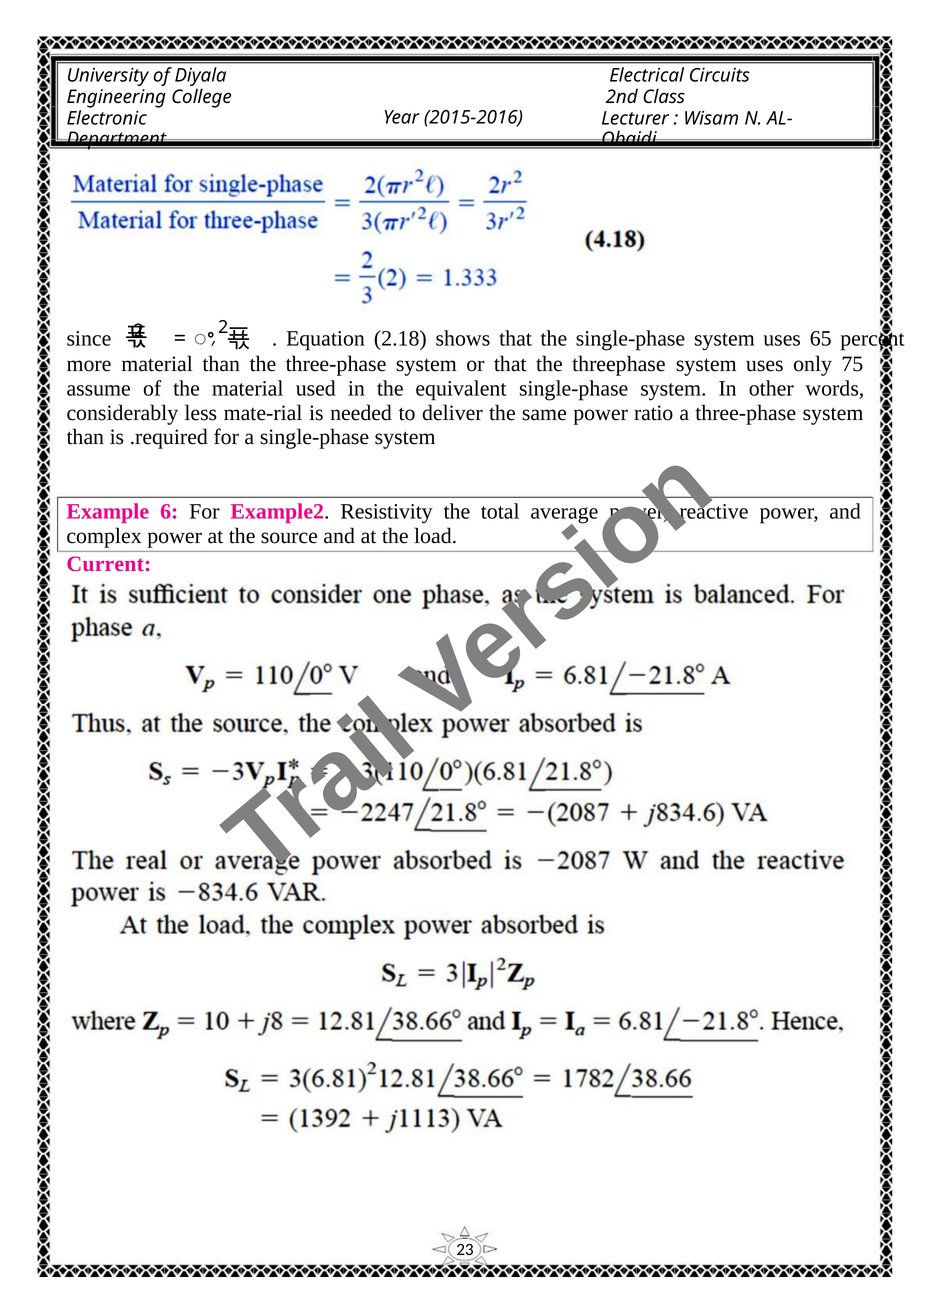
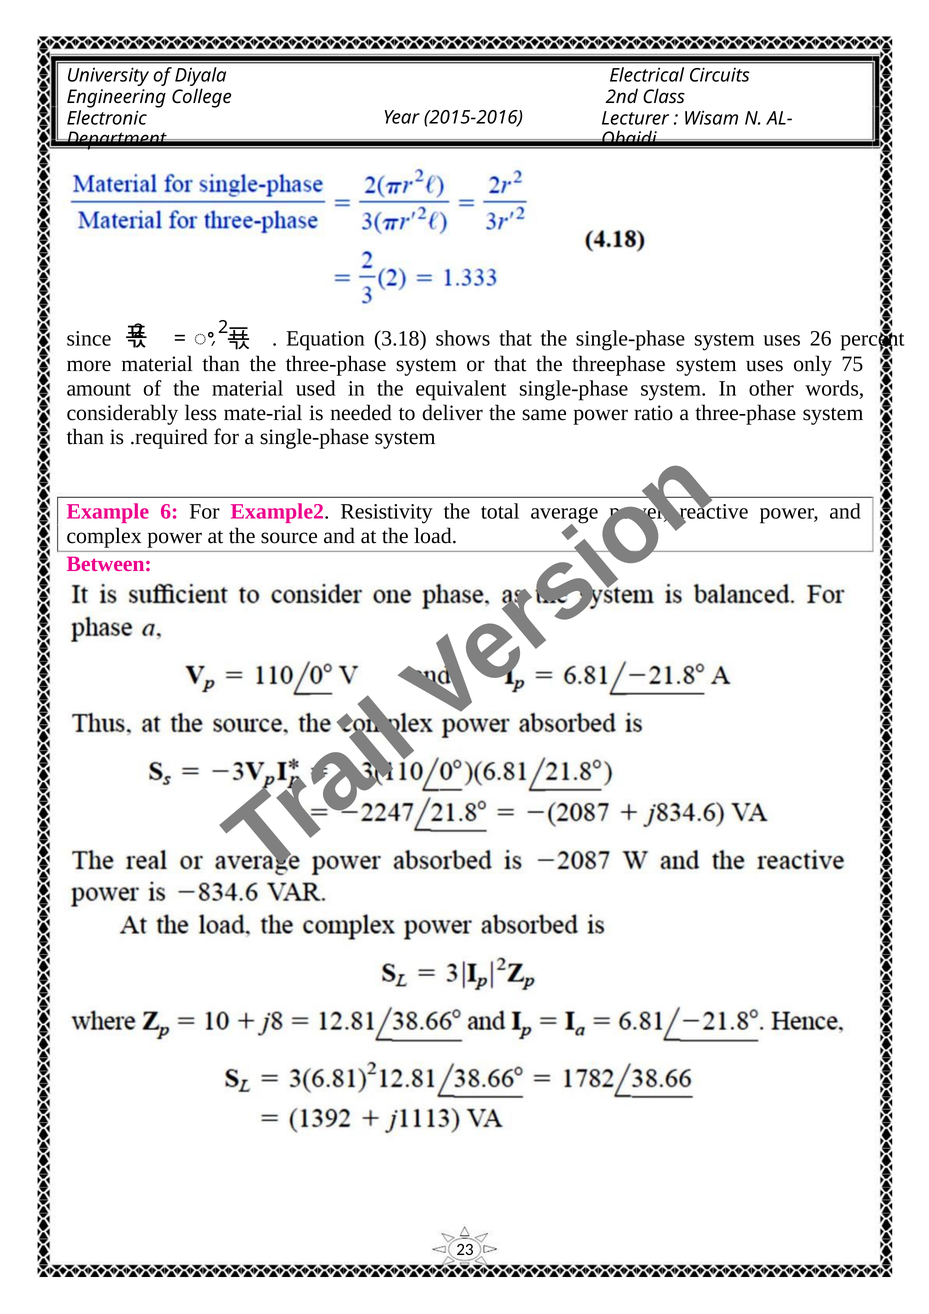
2.18: 2.18 -> 3.18
65: 65 -> 26
assume: assume -> amount
Current: Current -> Between
